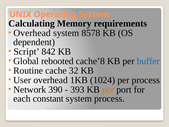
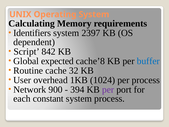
Overhead at (32, 33): Overhead -> Identifiers
8578: 8578 -> 2397
rebooted: rebooted -> expected
390: 390 -> 900
393: 393 -> 394
per at (108, 89) colour: orange -> purple
